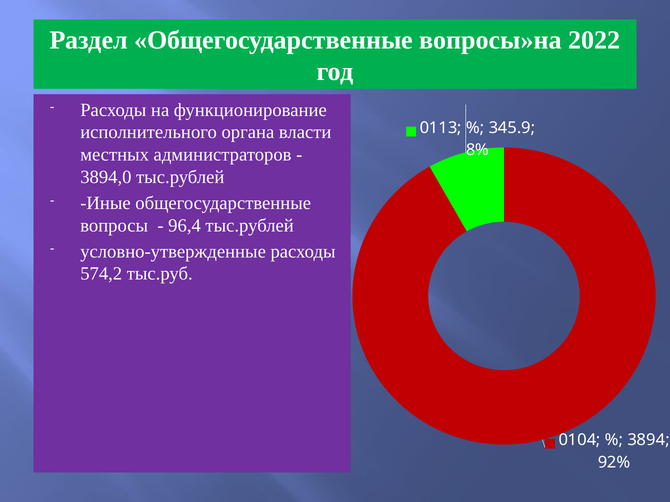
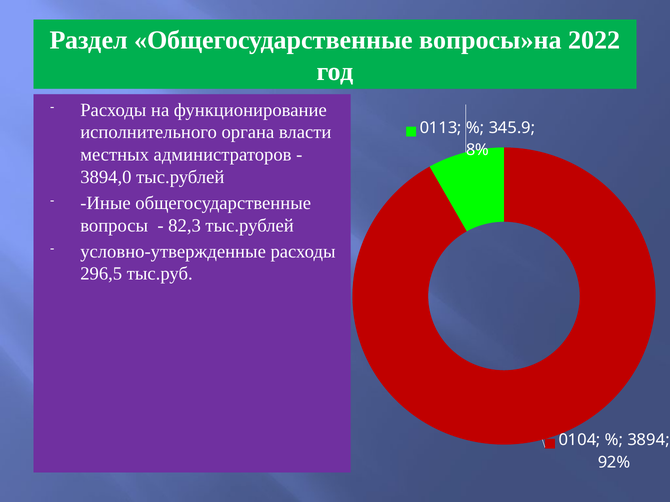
96,4: 96,4 -> 82,3
574,2: 574,2 -> 296,5
